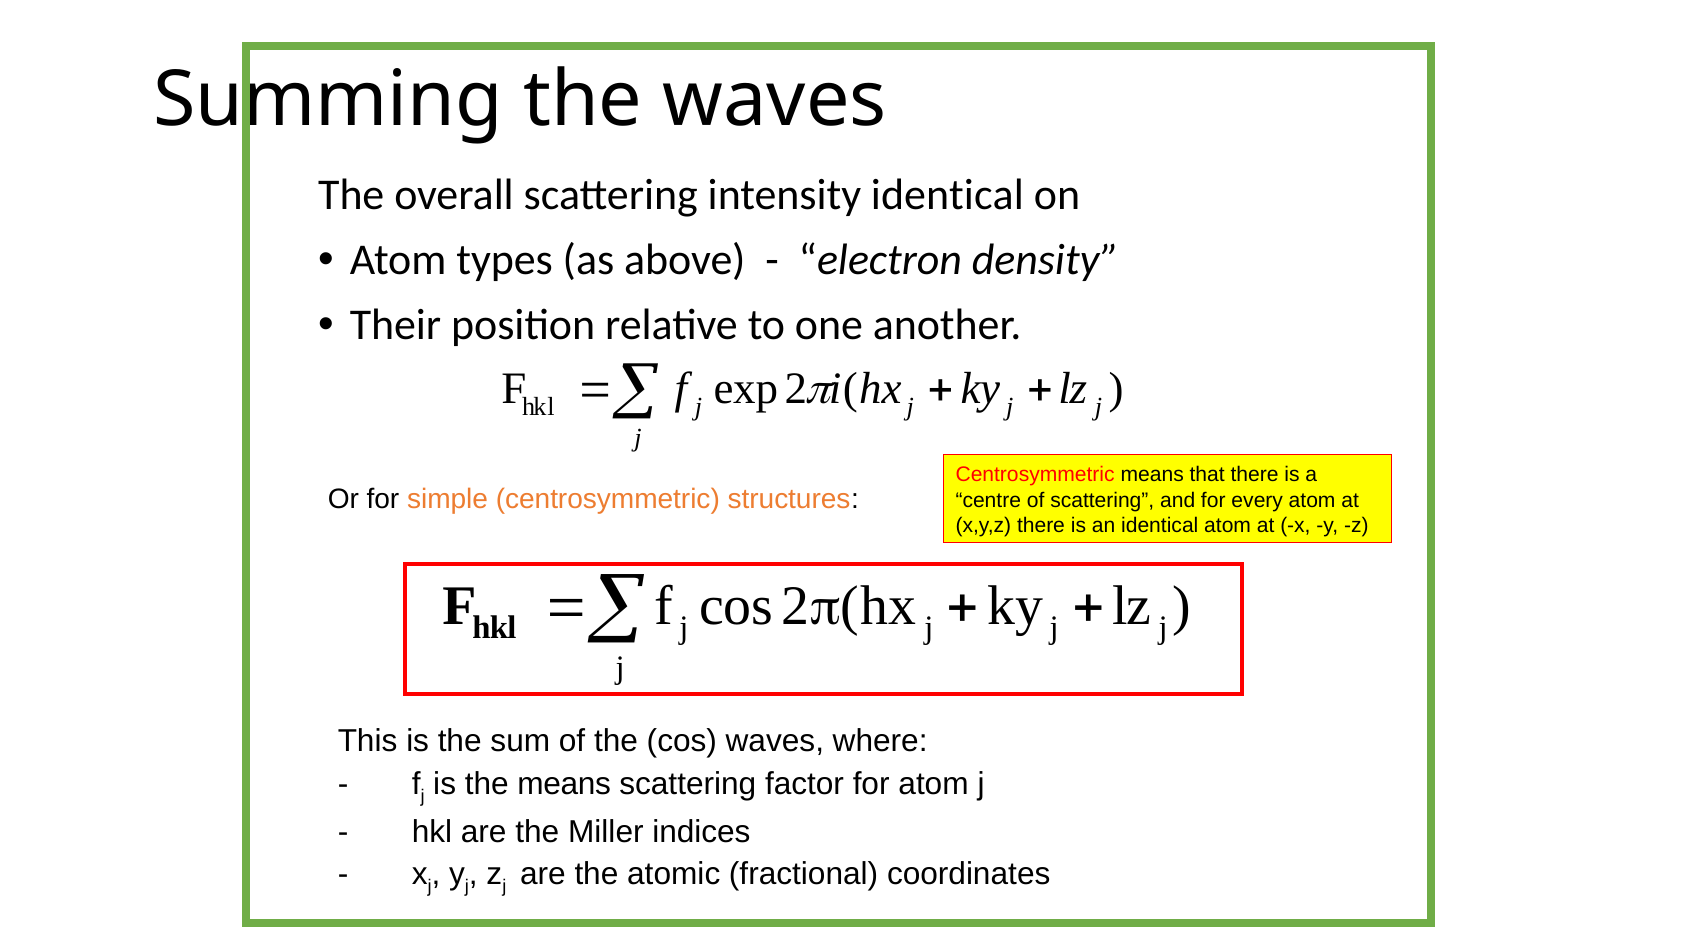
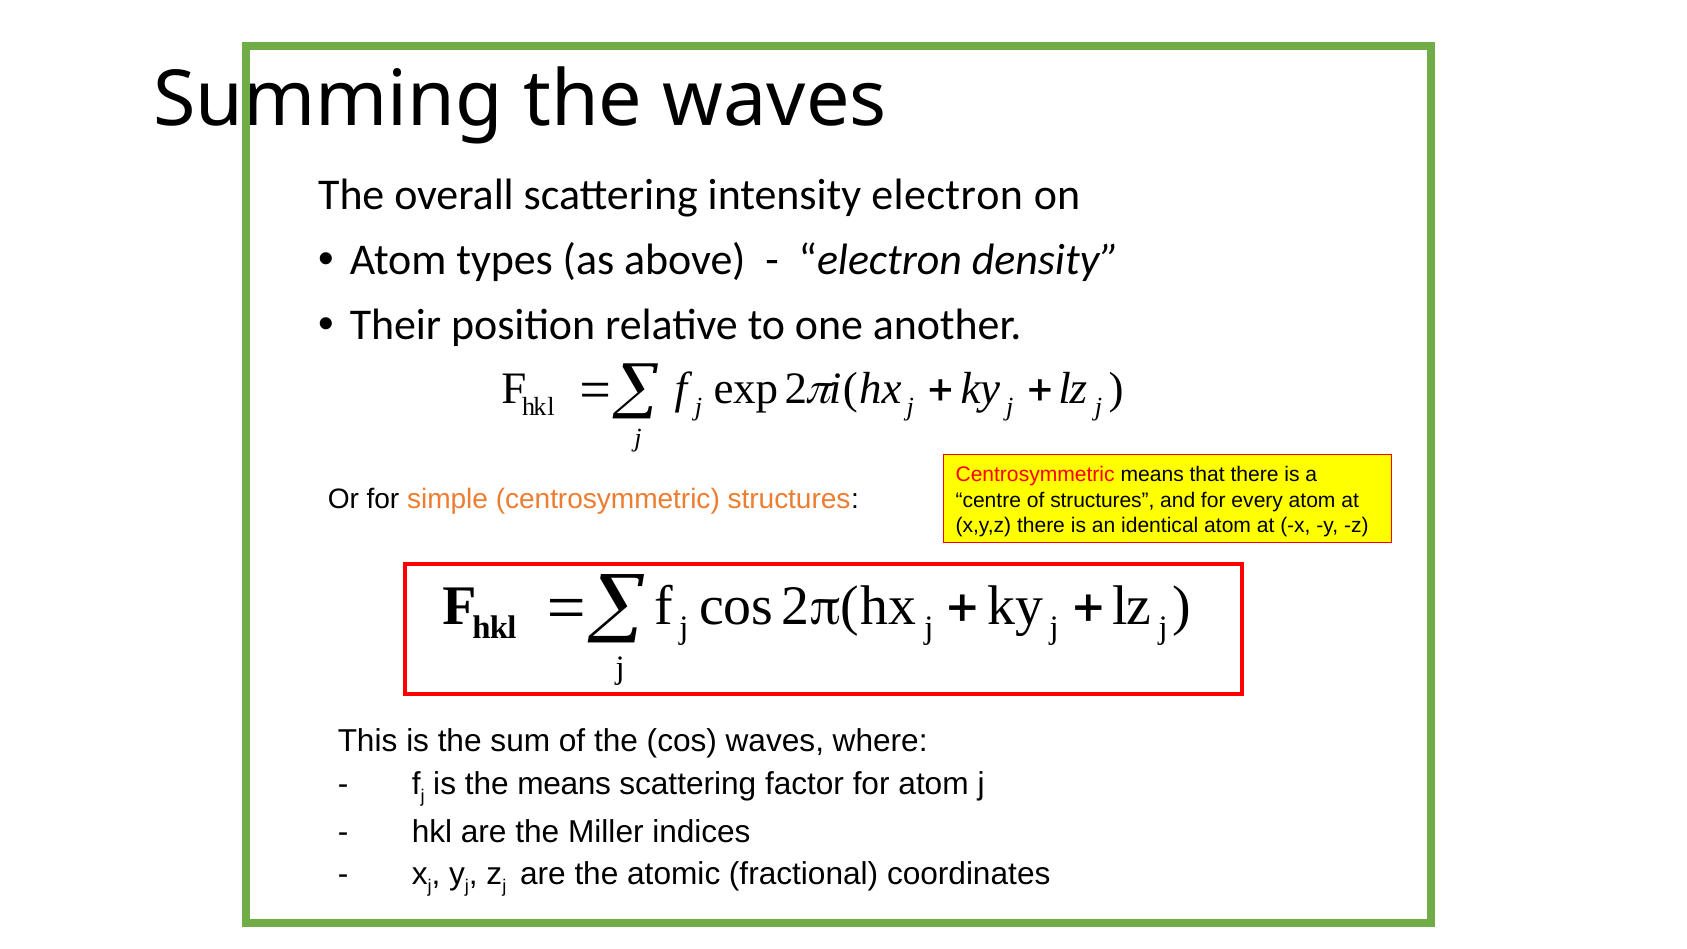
intensity identical: identical -> electron
of scattering: scattering -> structures
